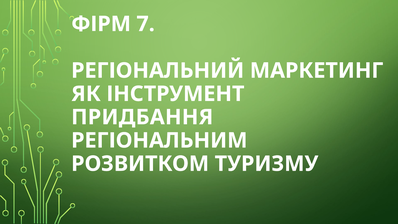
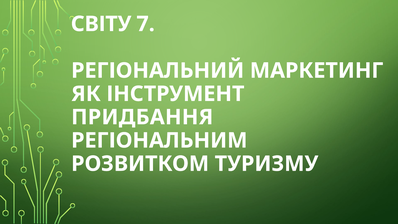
ФІРМ: ФІРМ -> СВІТУ
